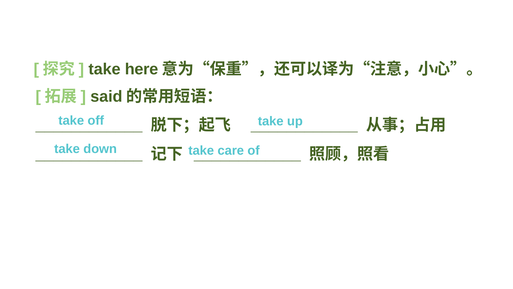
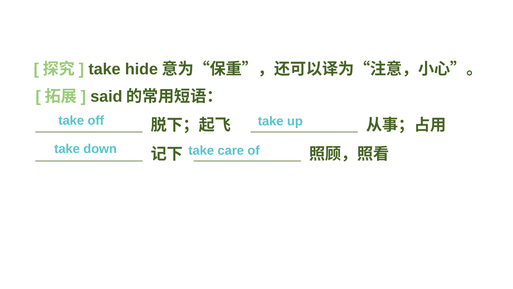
here: here -> hide
